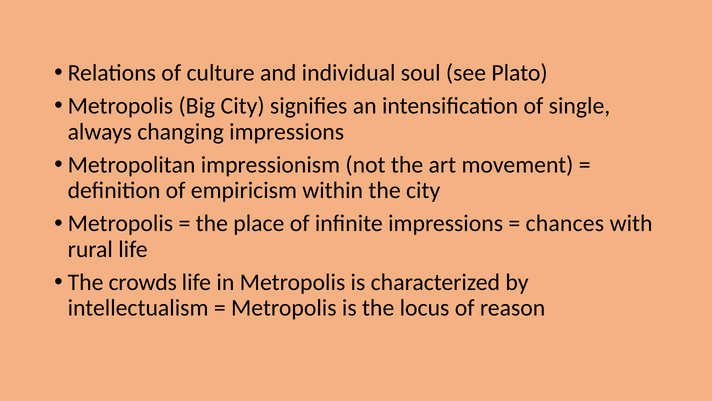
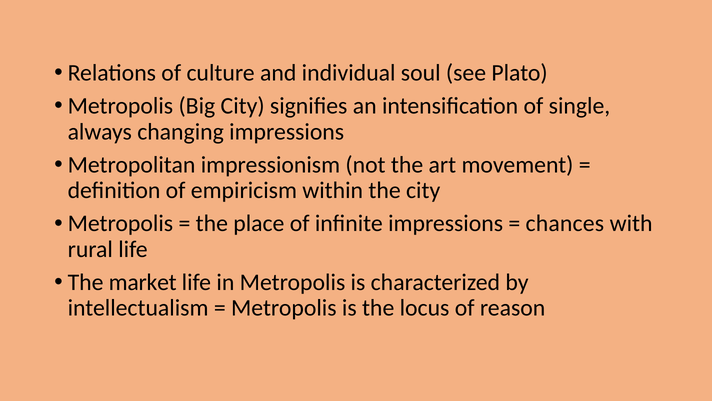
crowds: crowds -> market
